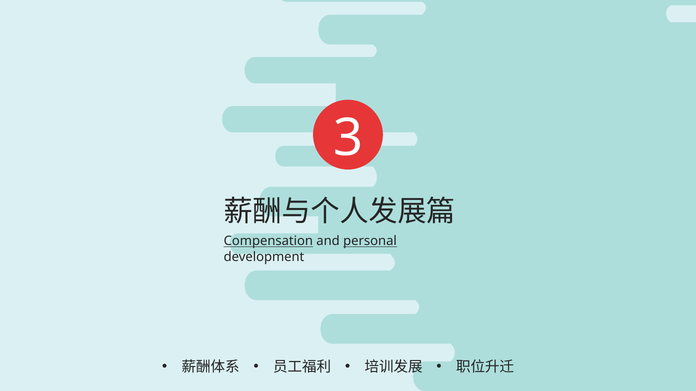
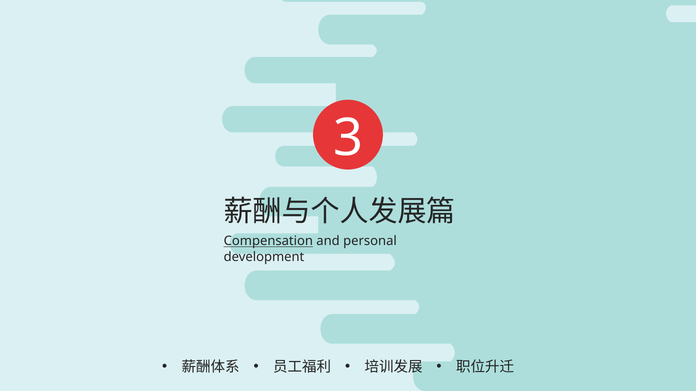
personal underline: present -> none
